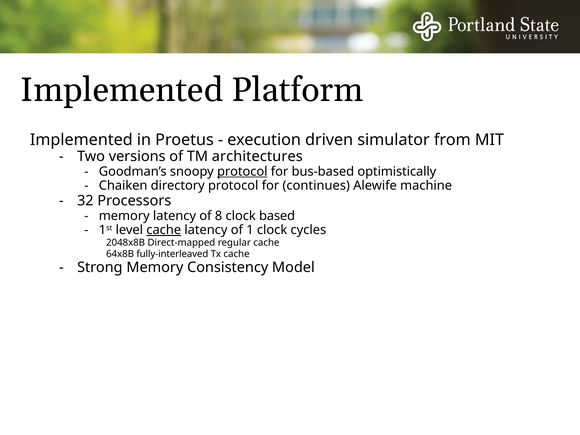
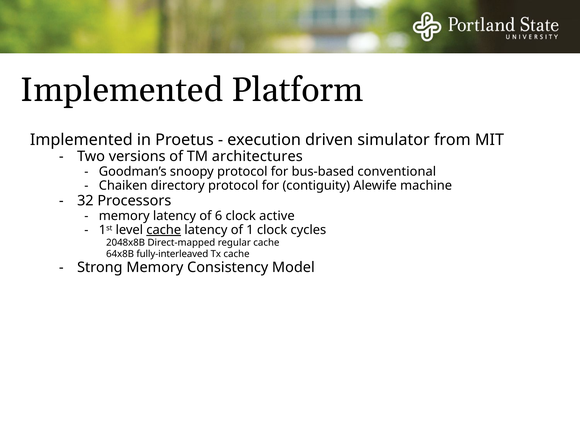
protocol at (242, 171) underline: present -> none
optimistically: optimistically -> conventional
continues: continues -> contiguity
8: 8 -> 6
based: based -> active
